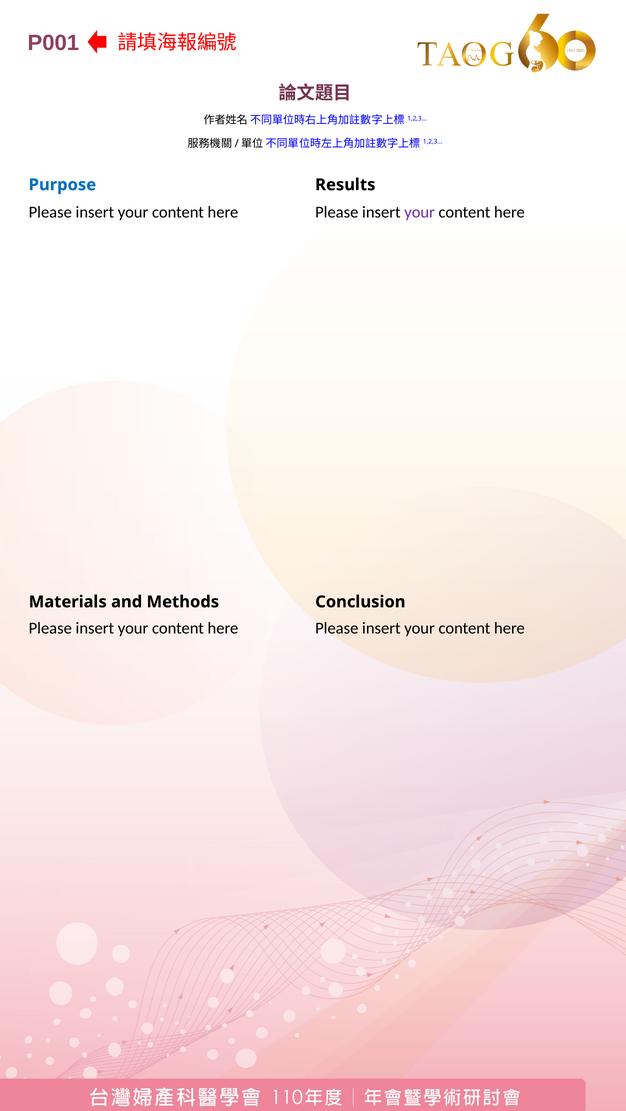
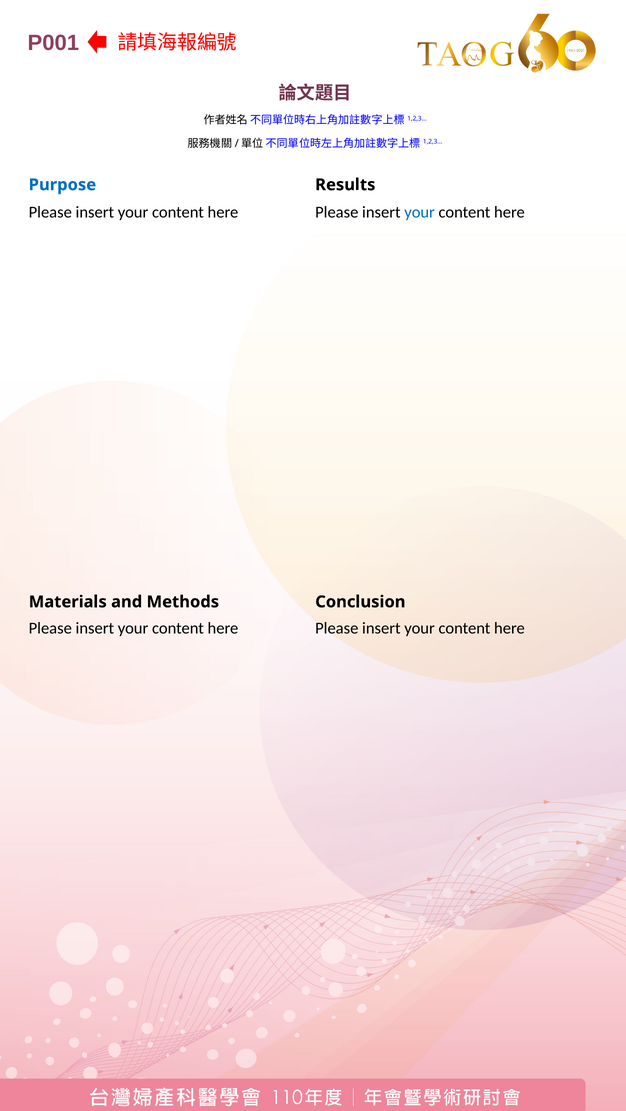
your at (420, 213) colour: purple -> blue
